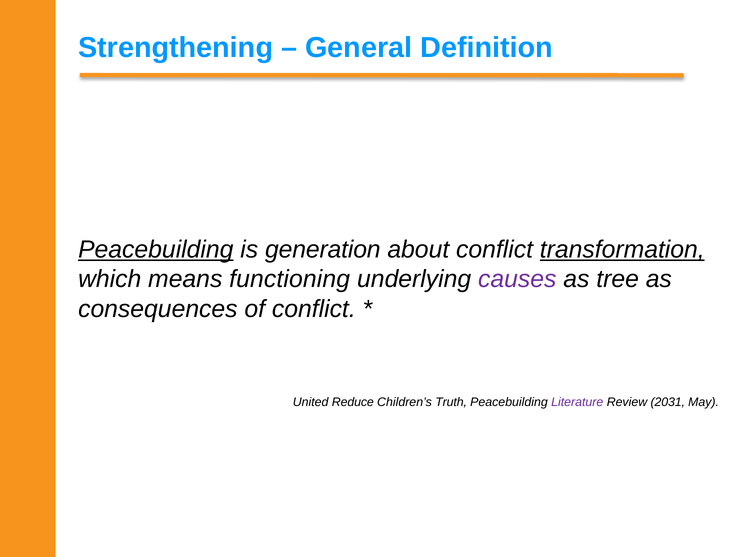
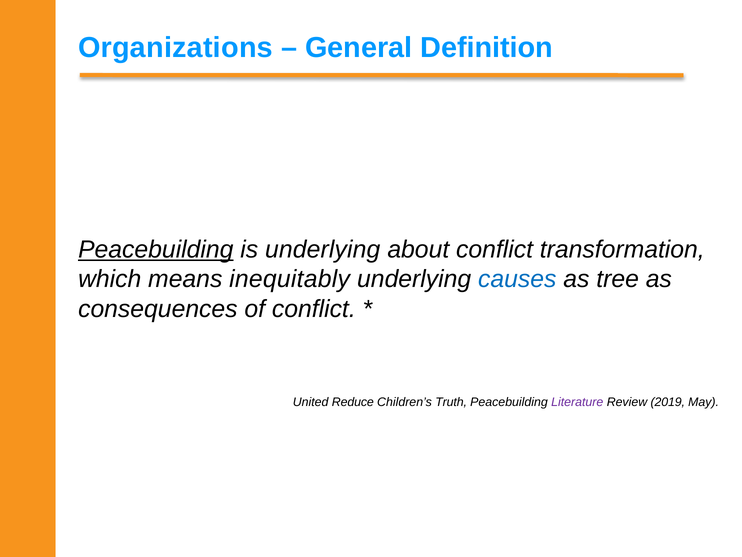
Strengthening: Strengthening -> Organizations
is generation: generation -> underlying
transformation underline: present -> none
functioning: functioning -> inequitably
causes colour: purple -> blue
2031: 2031 -> 2019
